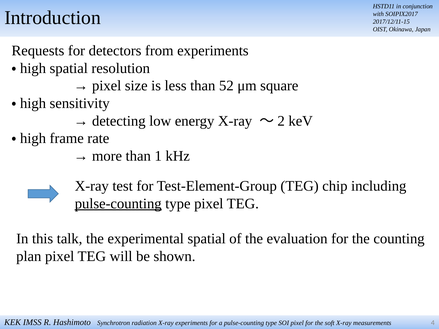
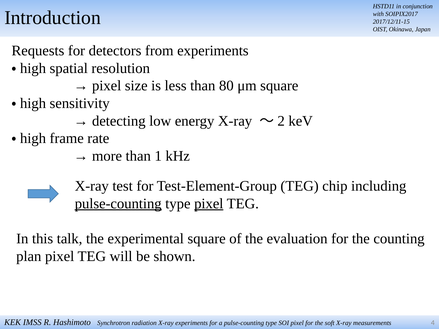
52: 52 -> 80
pixel at (209, 204) underline: none -> present
experimental spatial: spatial -> square
